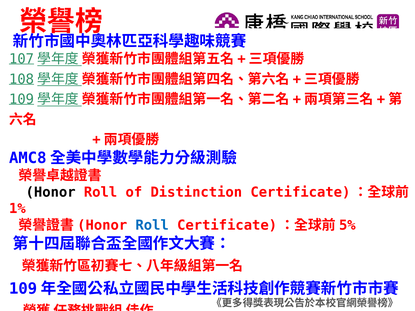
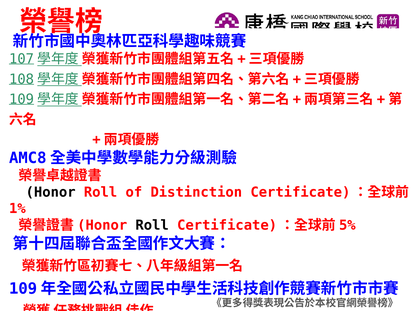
Roll at (152, 226) colour: blue -> black
